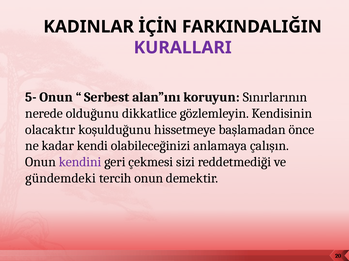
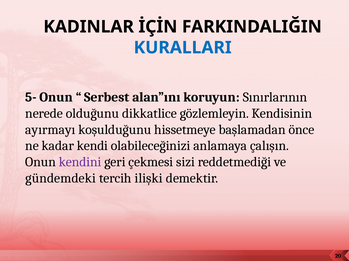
KURALLARI colour: purple -> blue
olacaktır: olacaktır -> ayırmayı
tercih onun: onun -> ilişki
